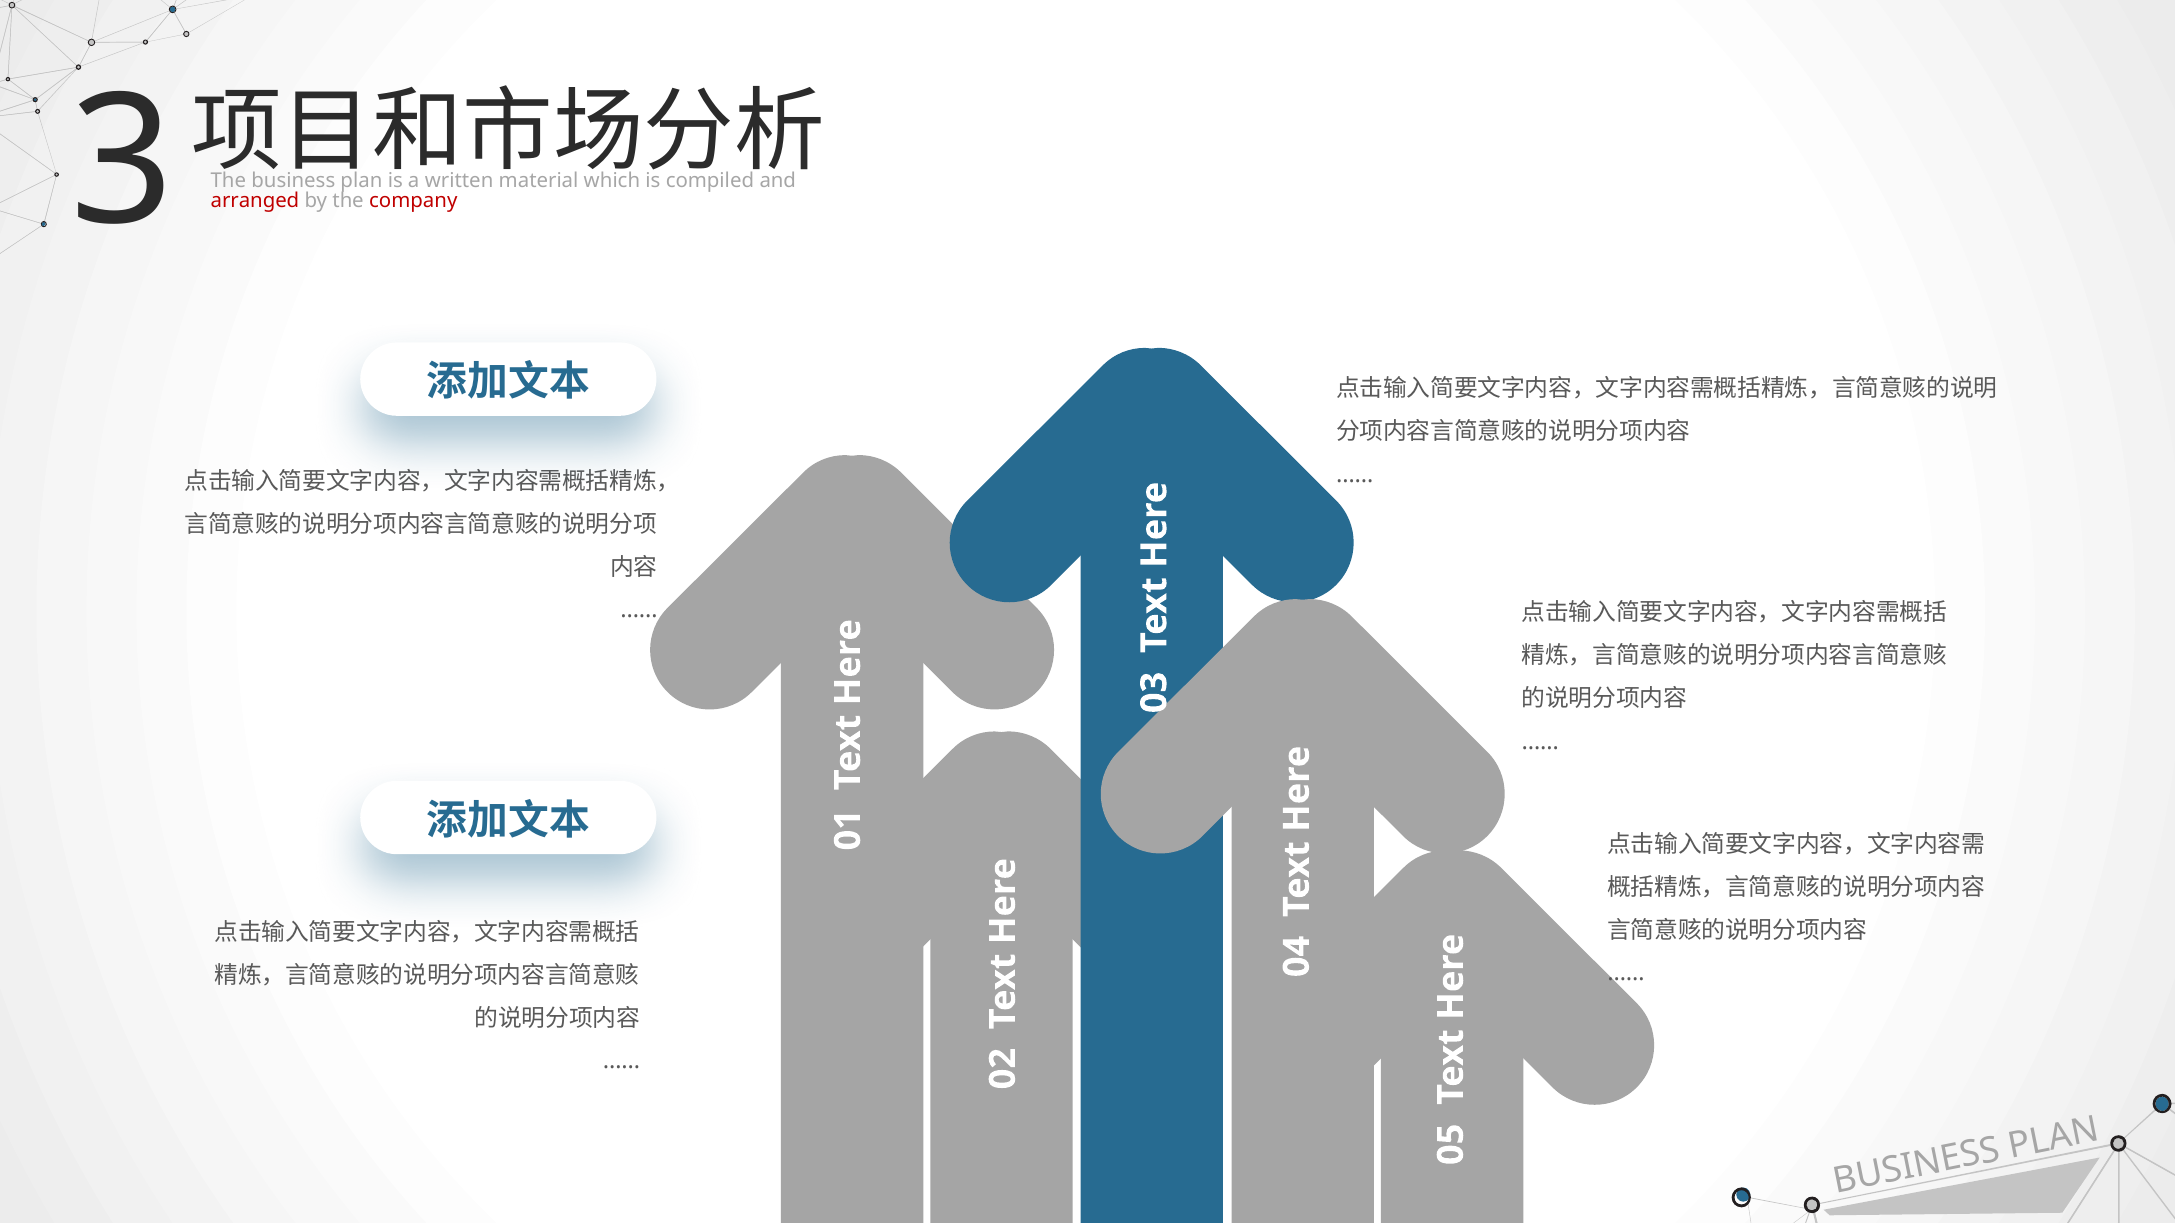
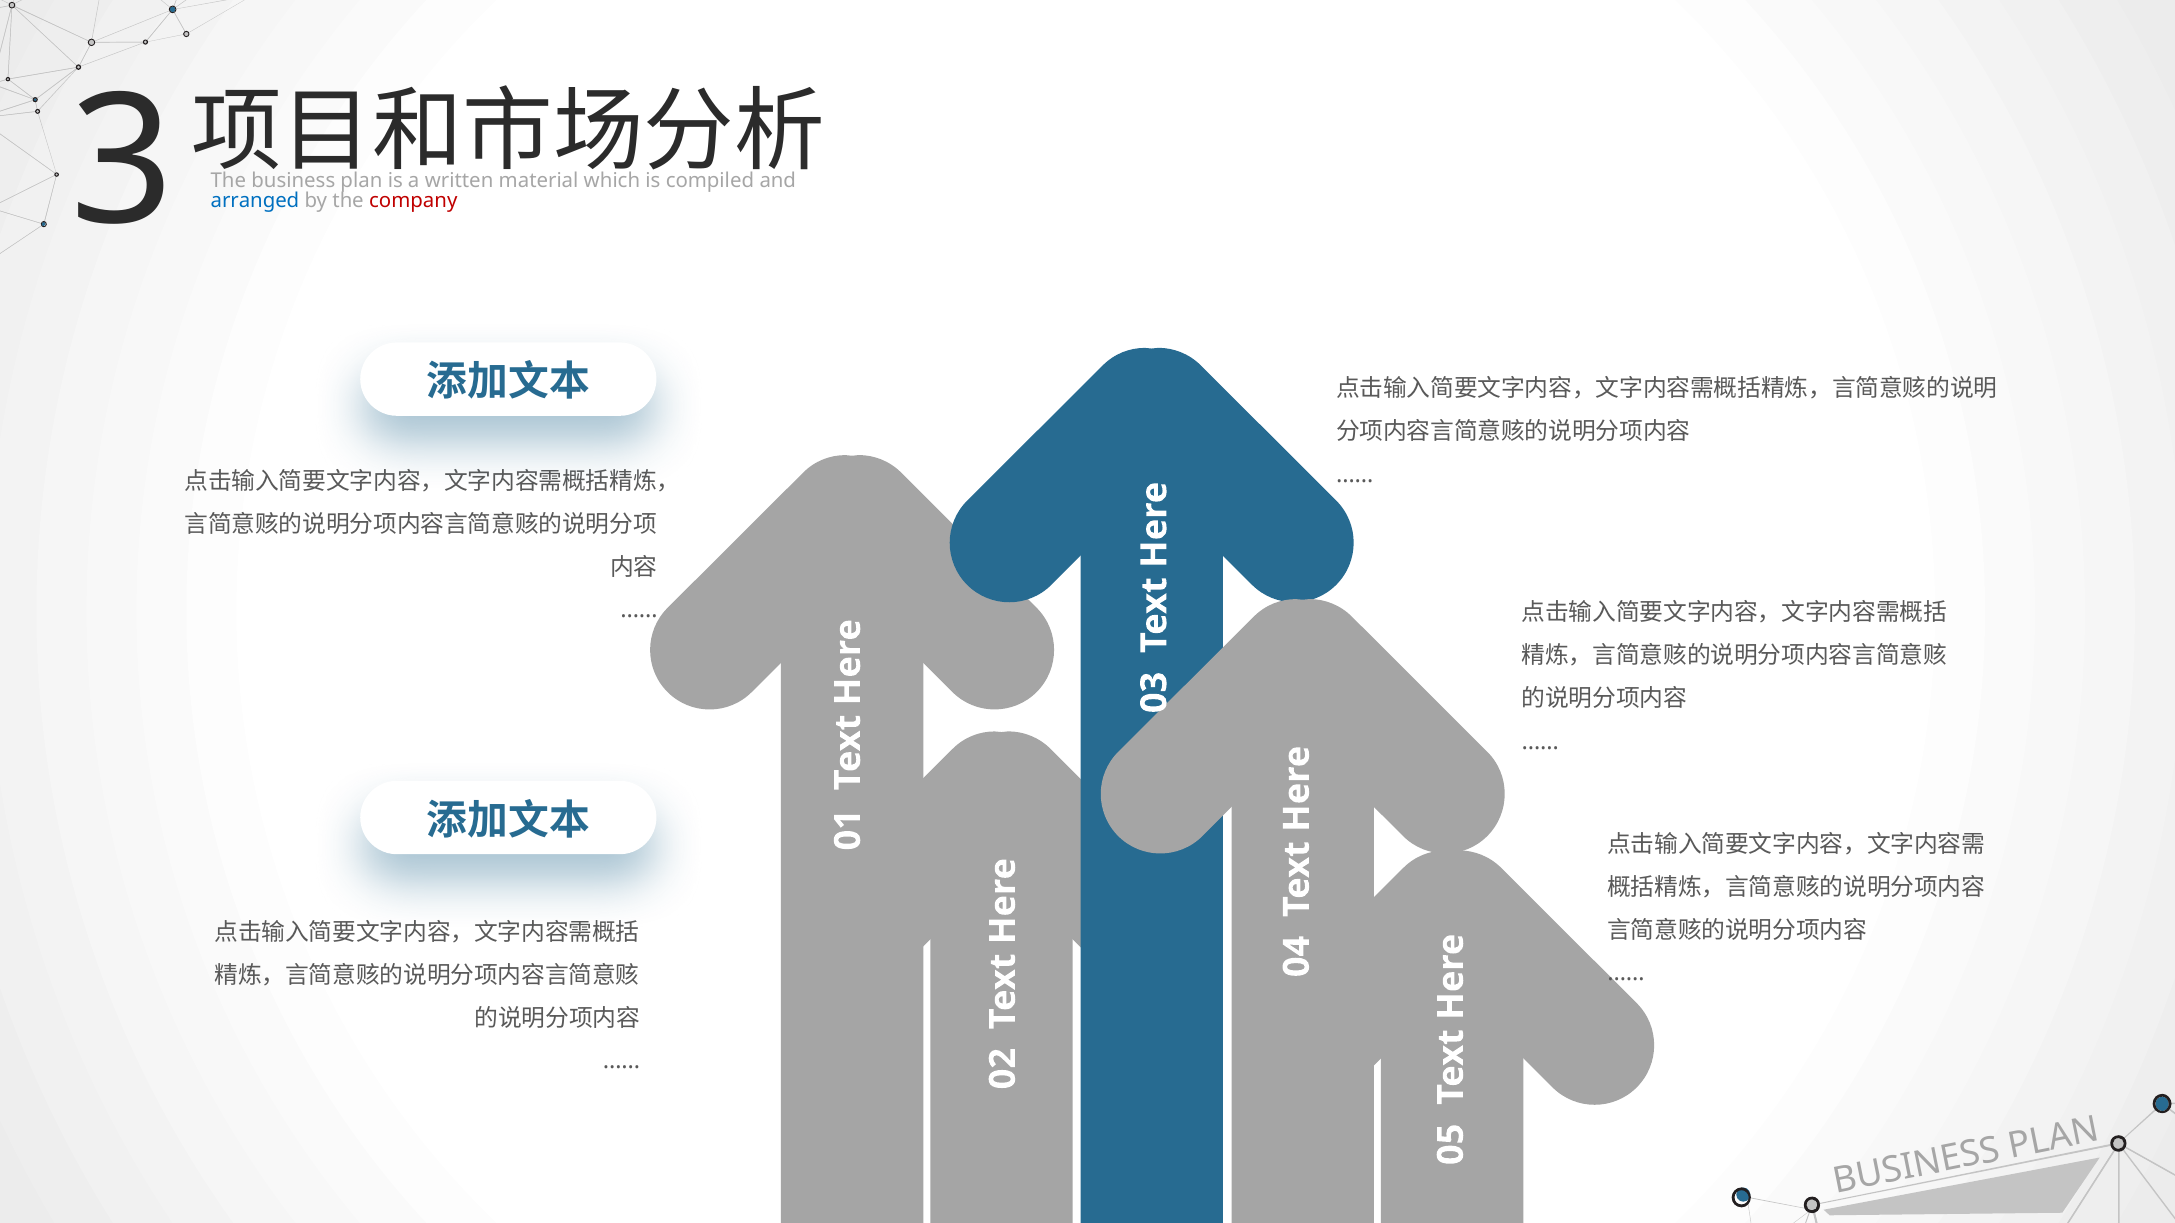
arranged colour: red -> blue
